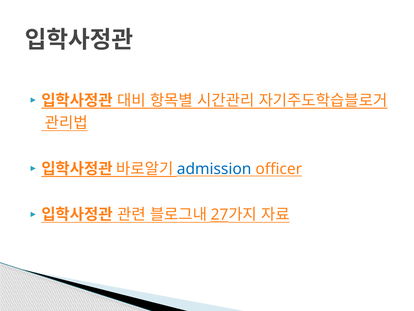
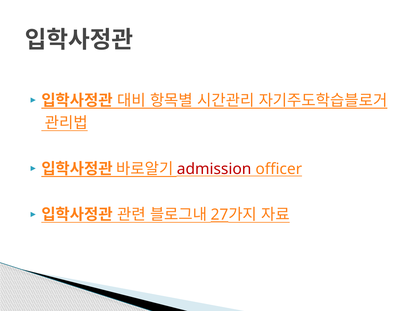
admission colour: blue -> red
